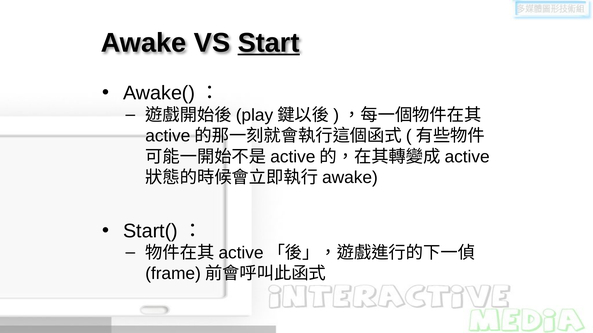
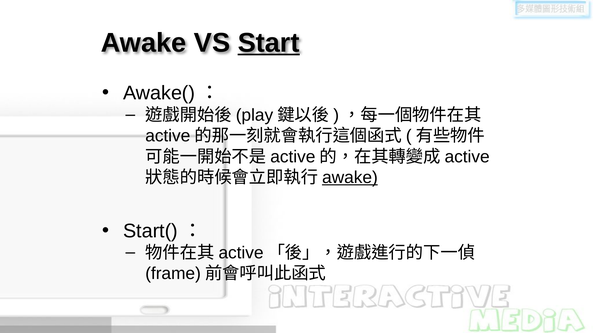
awake at (350, 178) underline: none -> present
